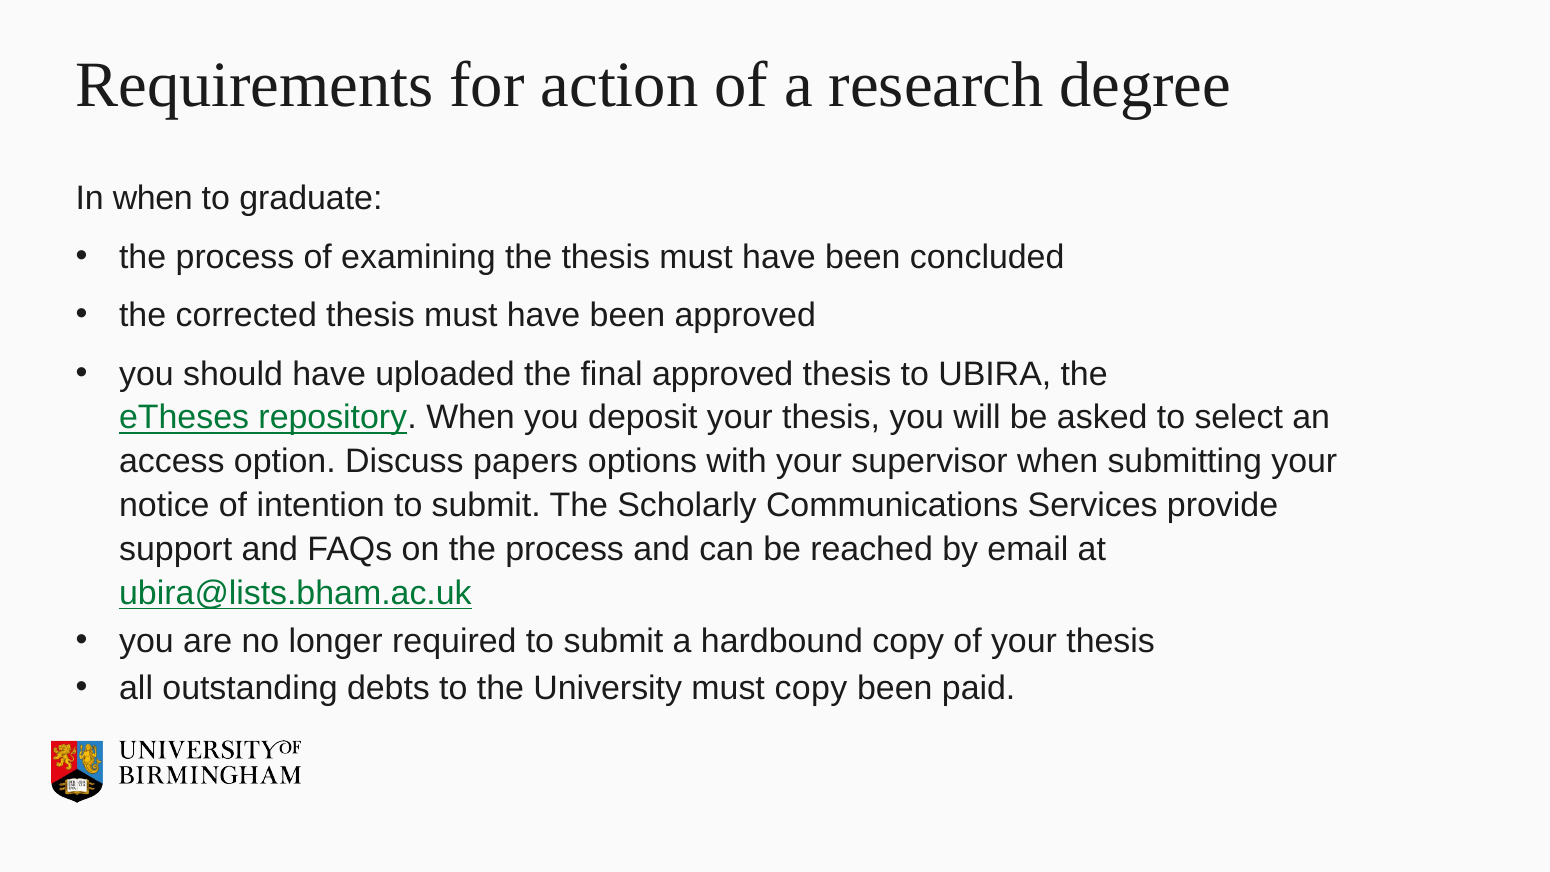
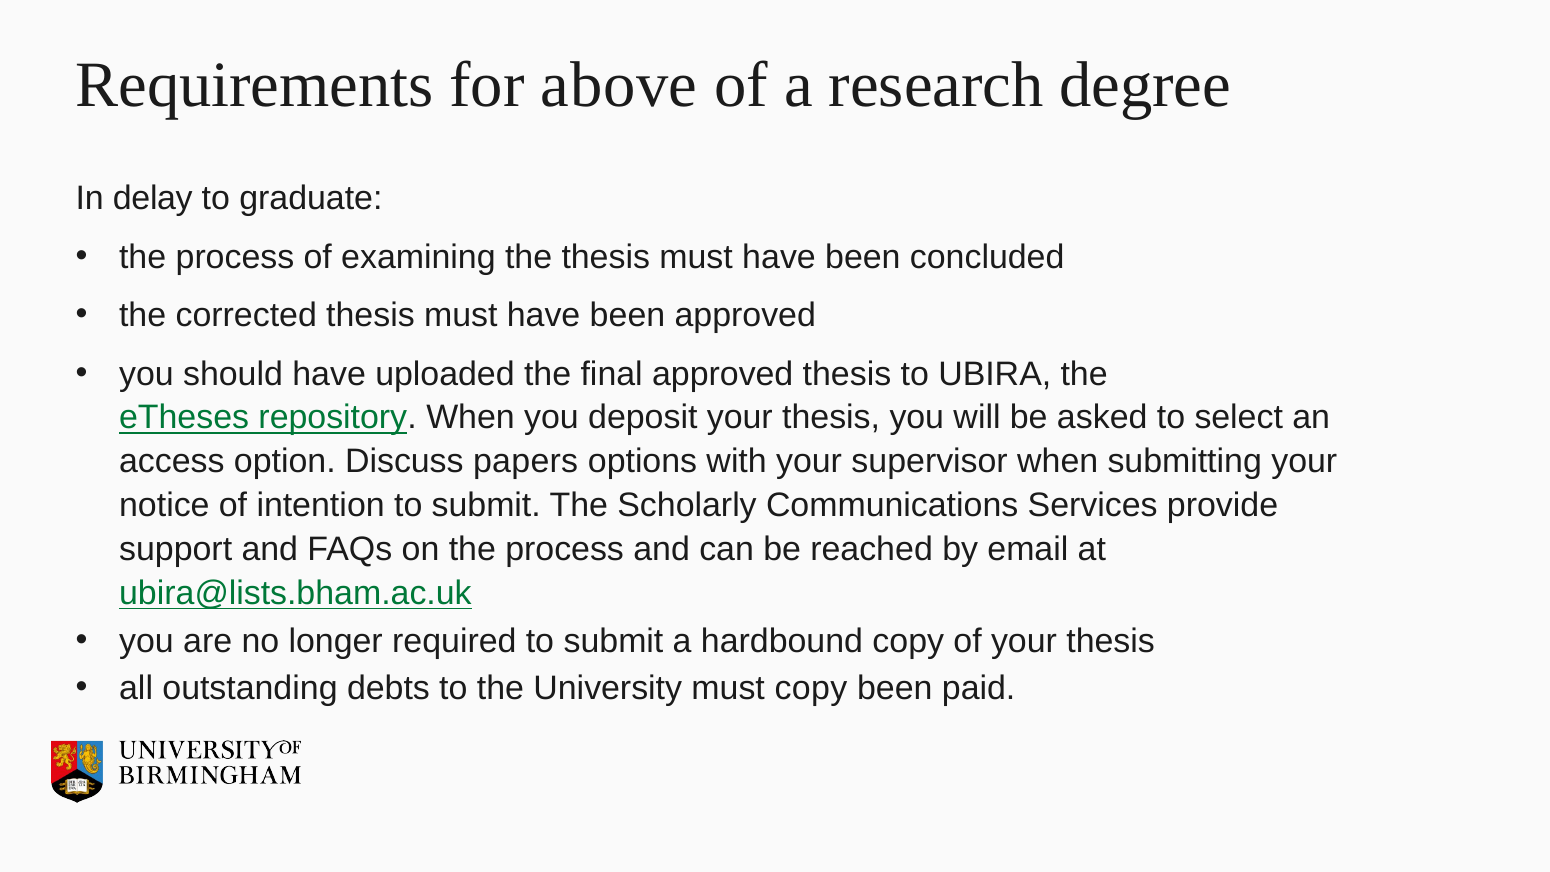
action: action -> above
In when: when -> delay
